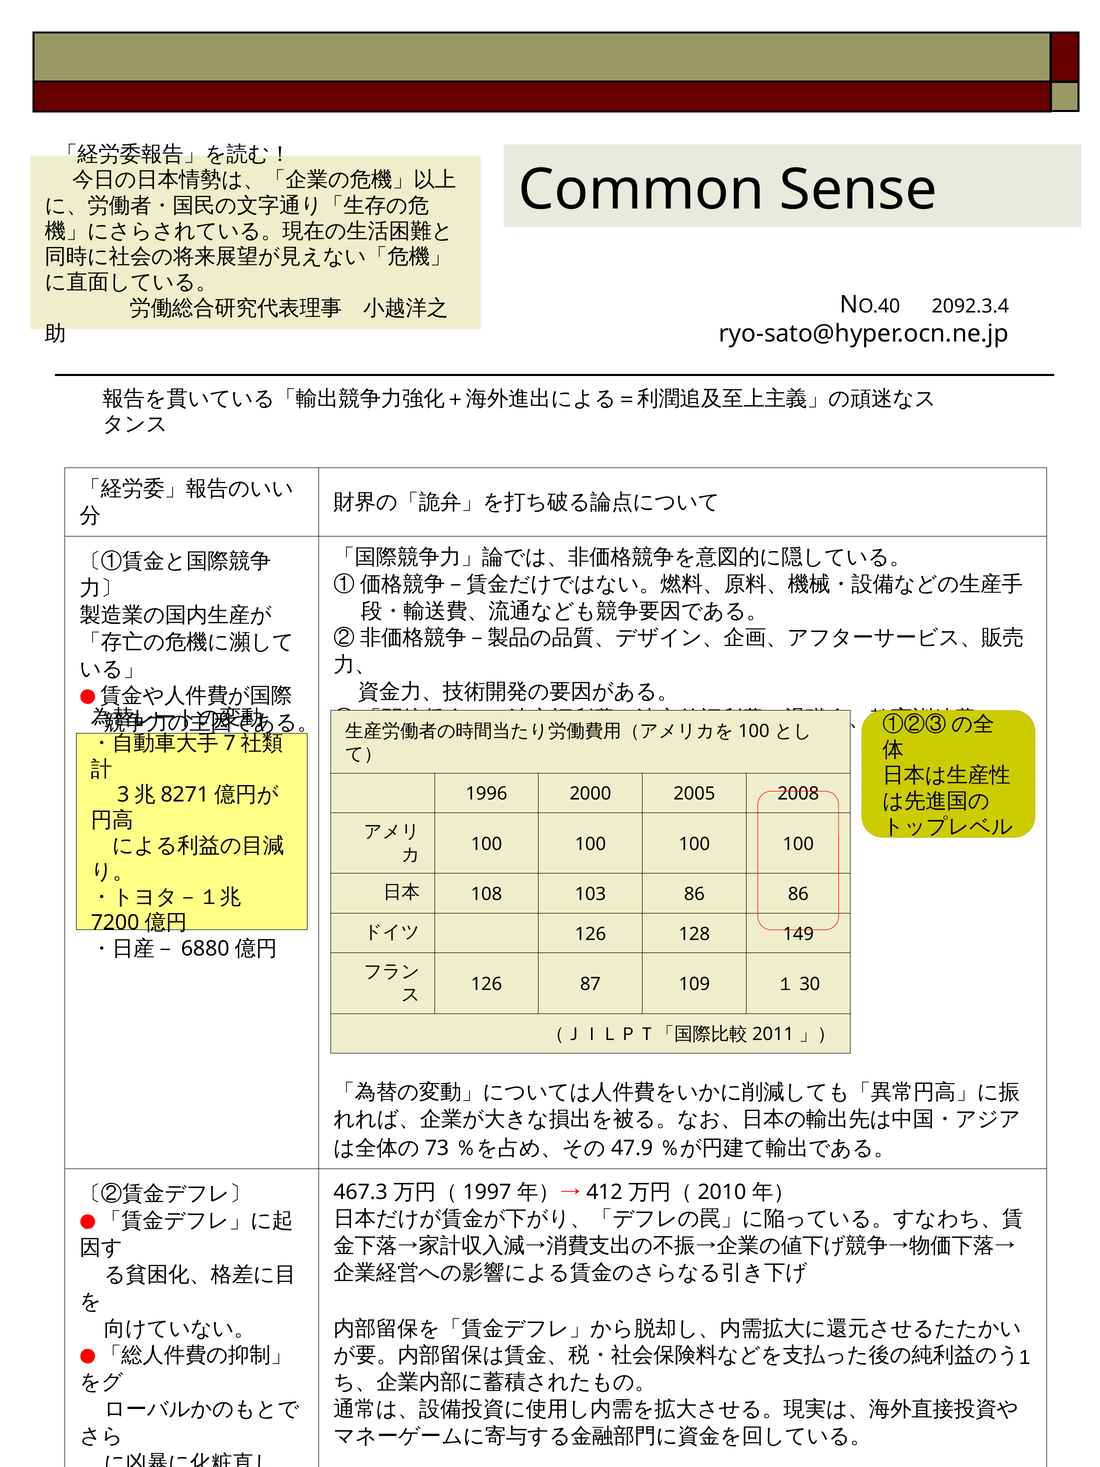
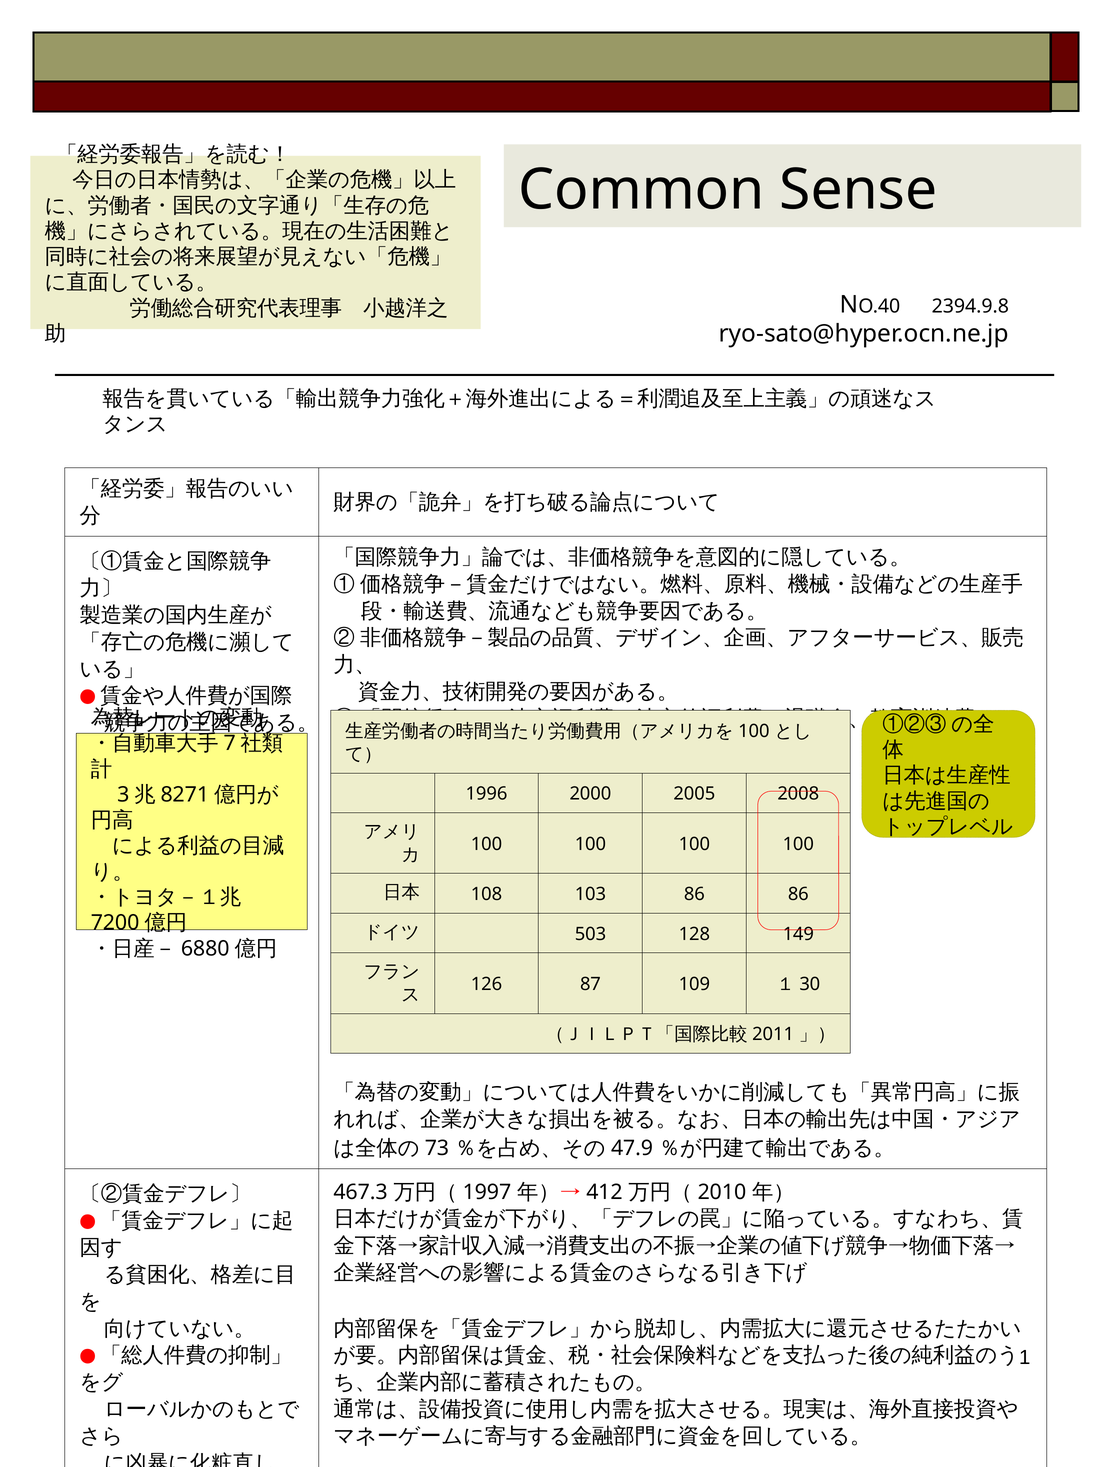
2092.3.4: 2092.3.4 -> 2394.9.8
126 at (590, 934): 126 -> 503
